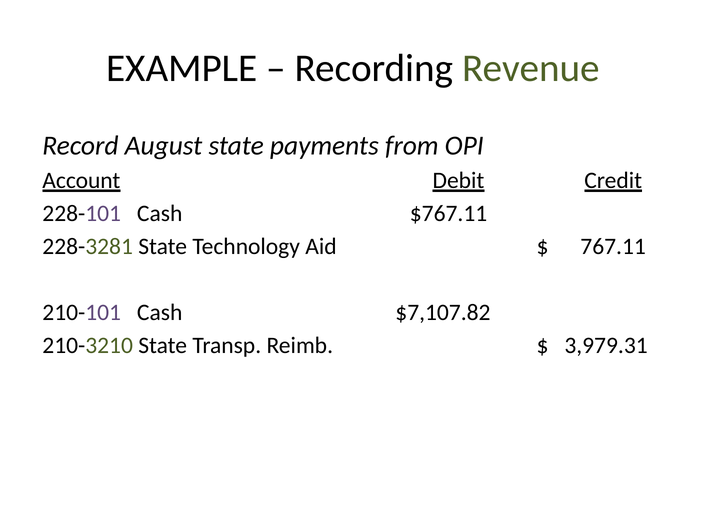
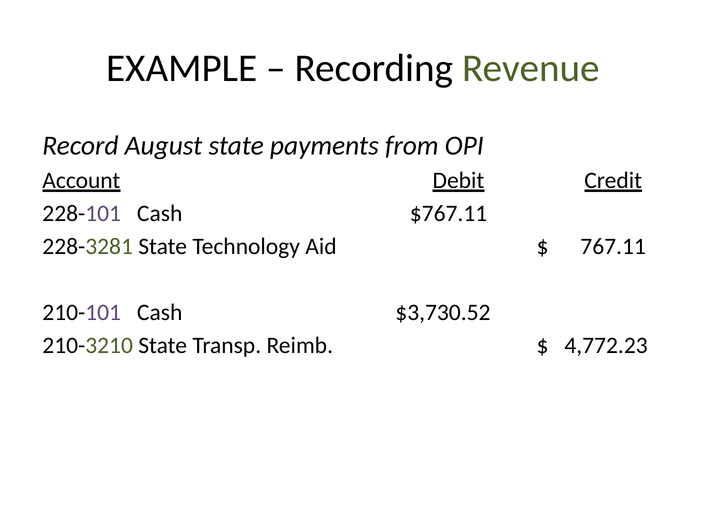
$7,107.82: $7,107.82 -> $3,730.52
3,979.31: 3,979.31 -> 4,772.23
